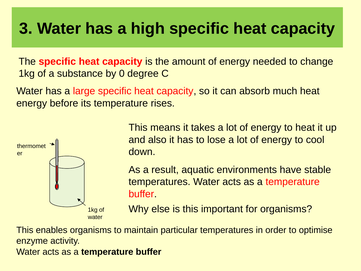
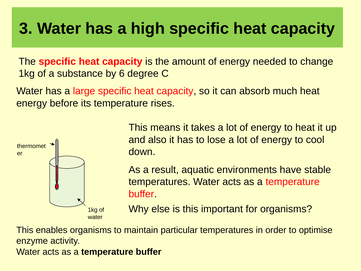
0: 0 -> 6
